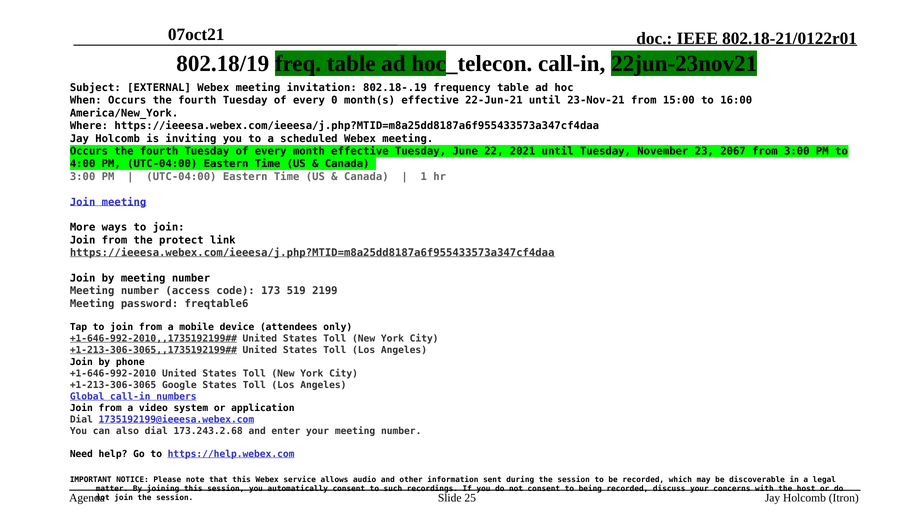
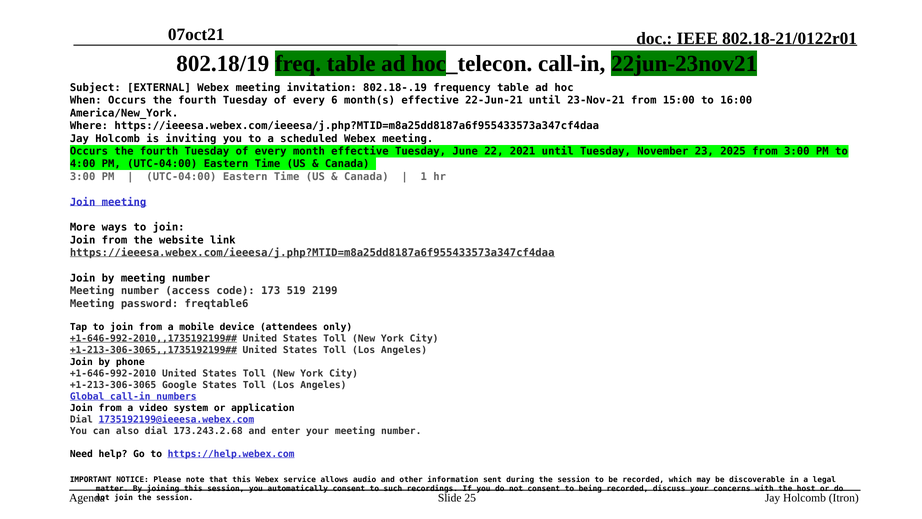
0: 0 -> 6
2067: 2067 -> 2025
protect: protect -> website
